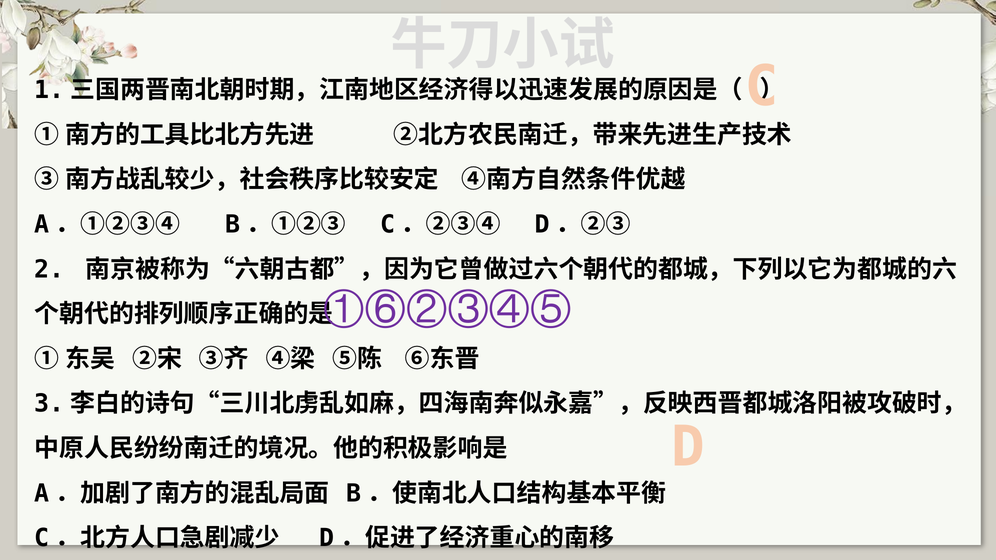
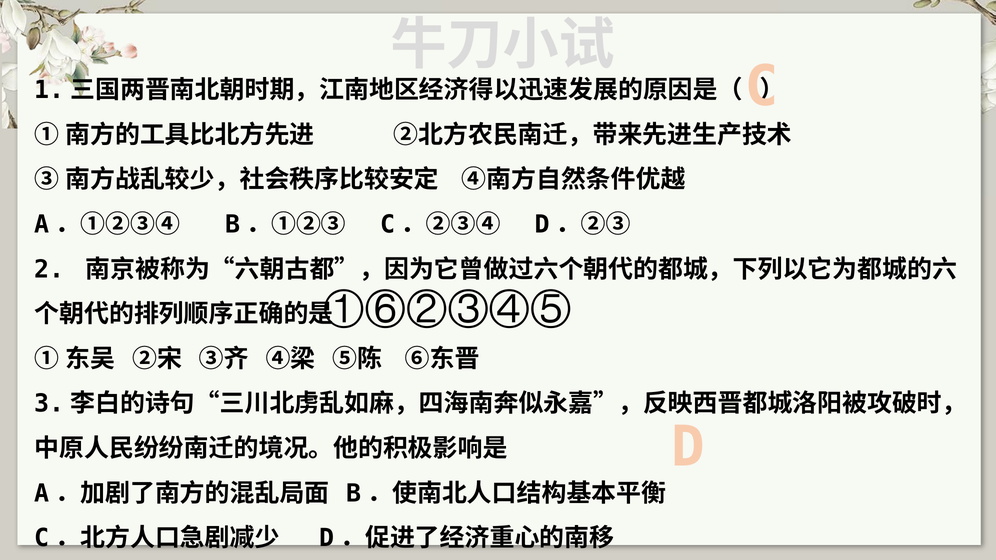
①⑥②③④⑤ colour: purple -> black
